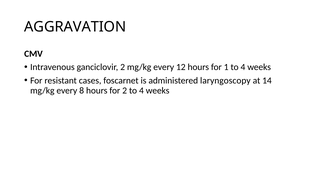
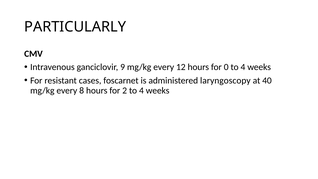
AGGRAVATION: AGGRAVATION -> PARTICULARLY
ganciclovir 2: 2 -> 9
1: 1 -> 0
14: 14 -> 40
